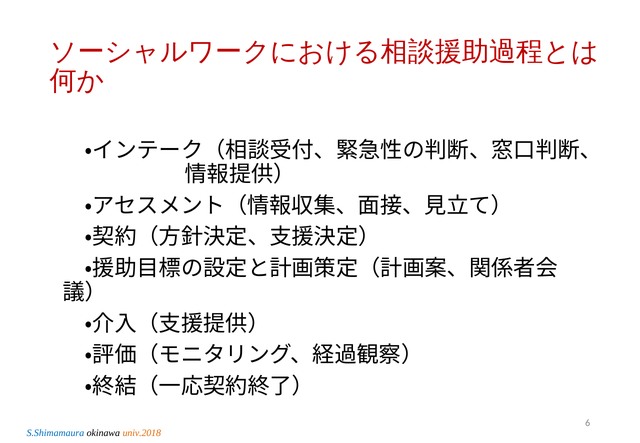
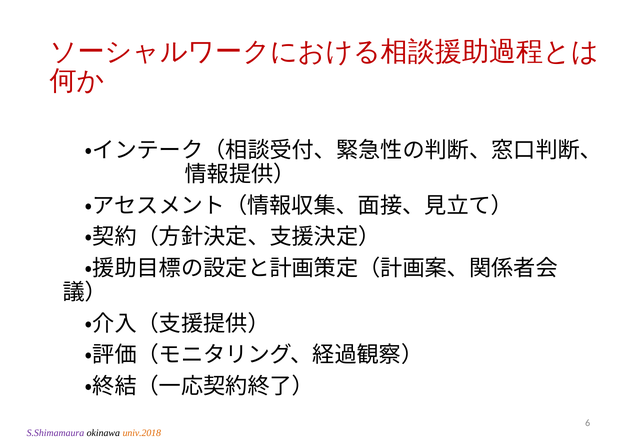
S.Shimamaura colour: blue -> purple
